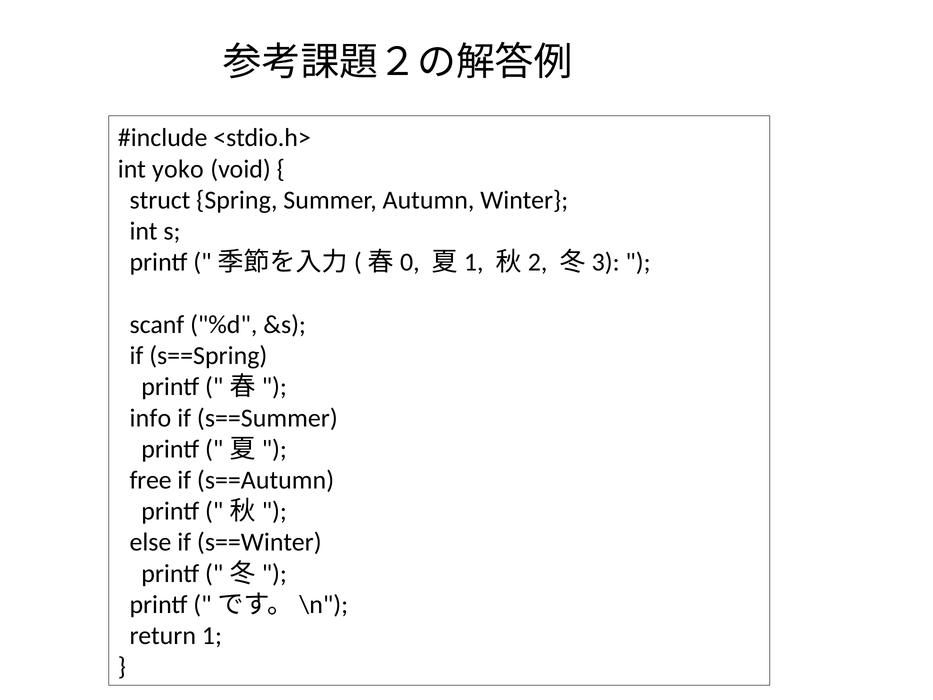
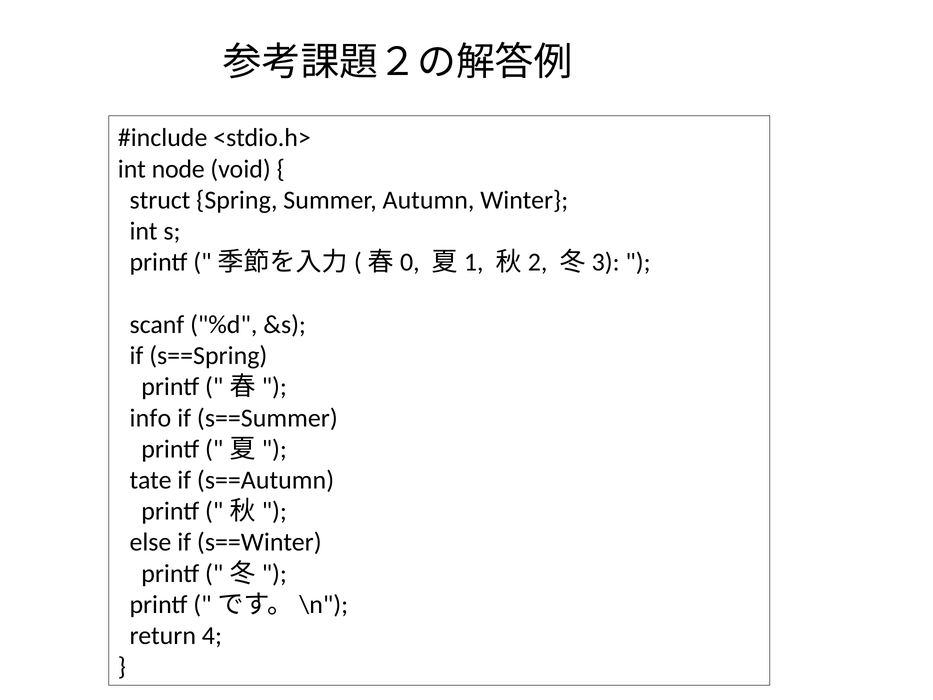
yoko: yoko -> node
free: free -> tate
1: 1 -> 4
